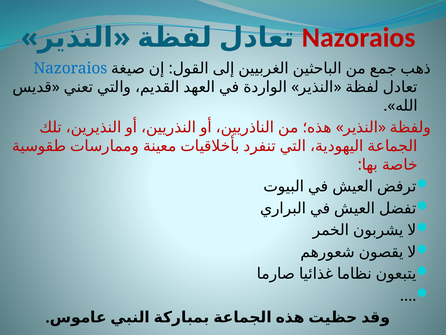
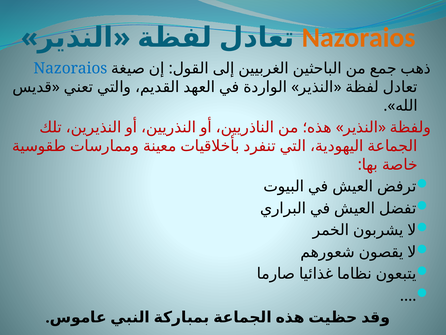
Nazoraios at (359, 37) colour: red -> orange
